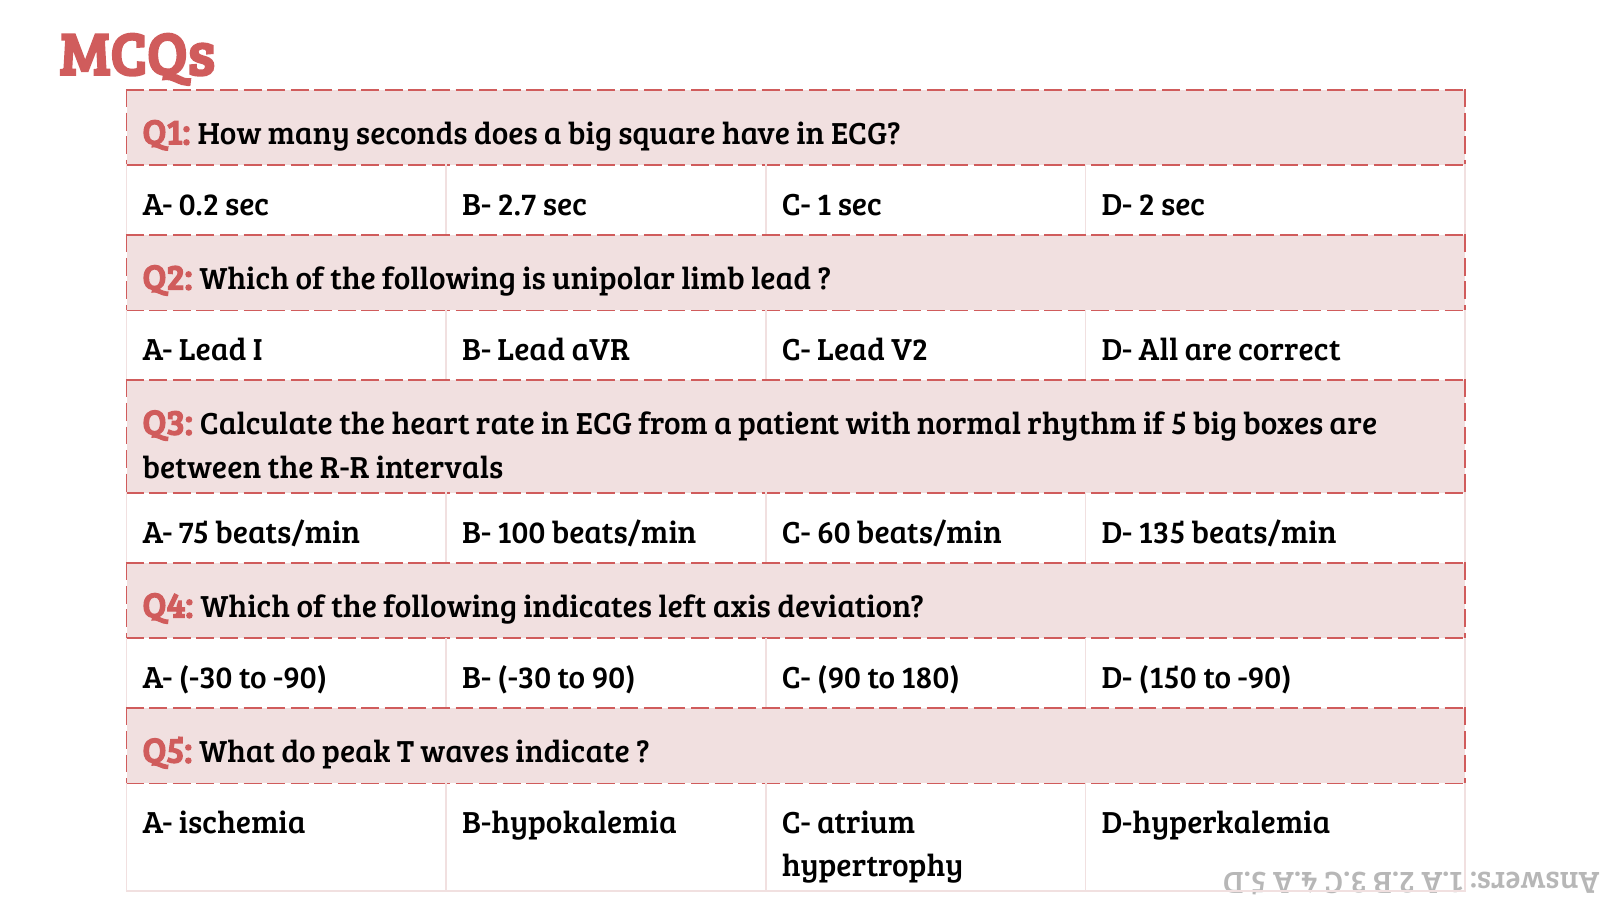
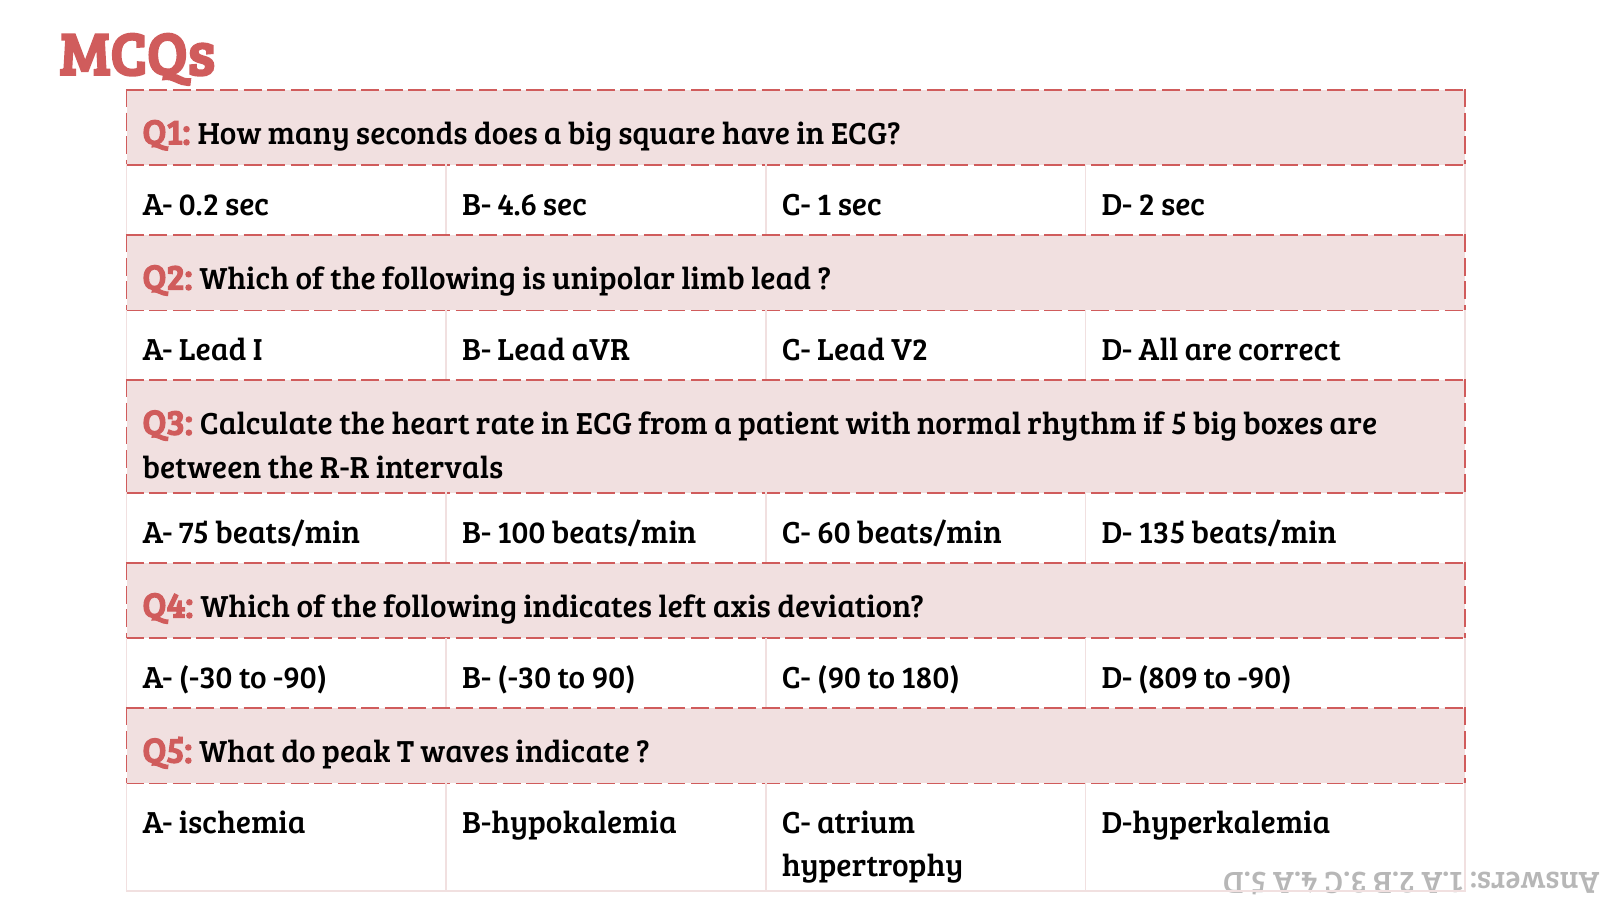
2.7: 2.7 -> 4.6
150: 150 -> 809
